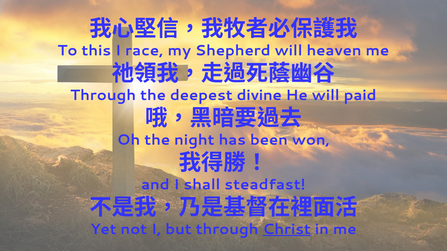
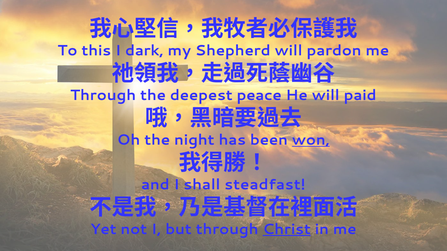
race: race -> dark
heaven: heaven -> pardon
divine: divine -> peace
won underline: none -> present
